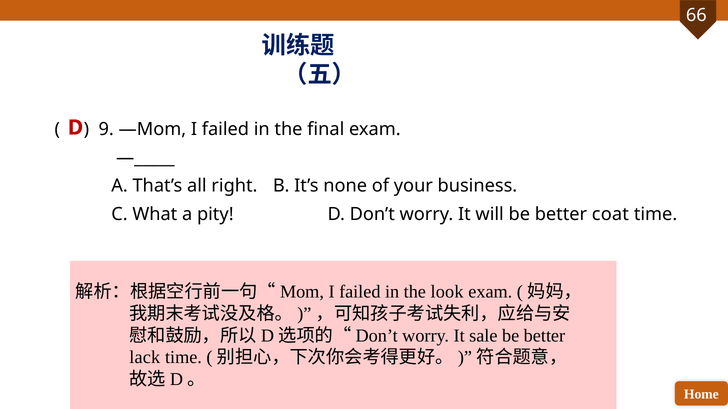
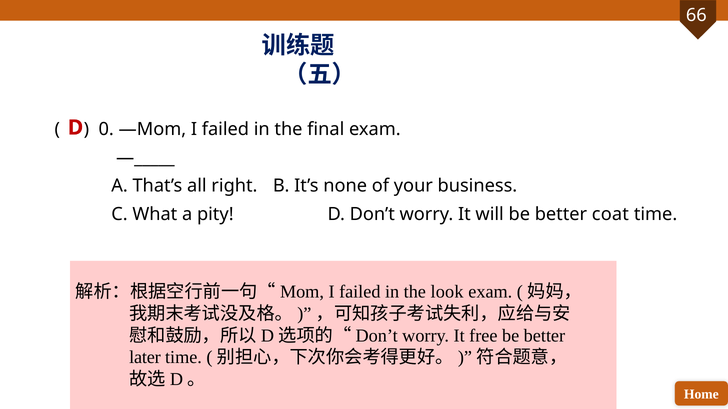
9: 9 -> 0
sale: sale -> free
lack: lack -> later
